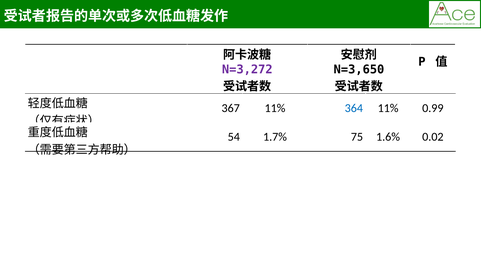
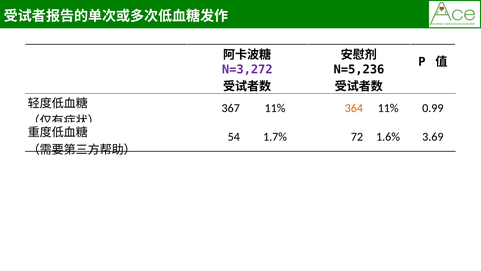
N=3,650: N=3,650 -> N=5,236
364 colour: blue -> orange
75: 75 -> 72
0.02: 0.02 -> 3.69
